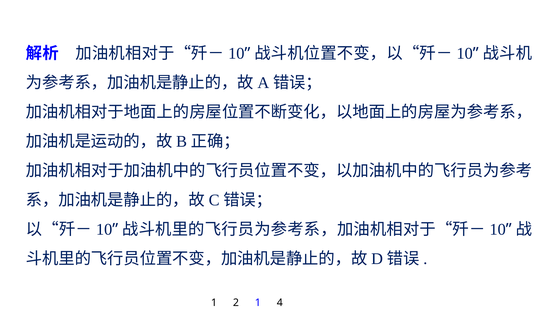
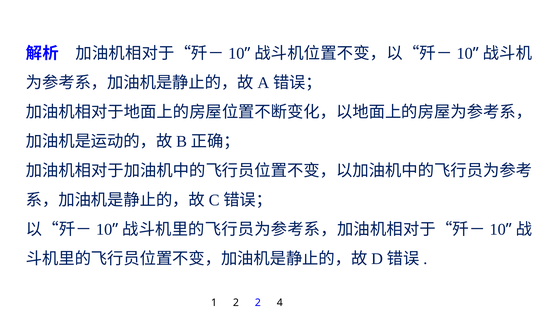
2 1: 1 -> 2
